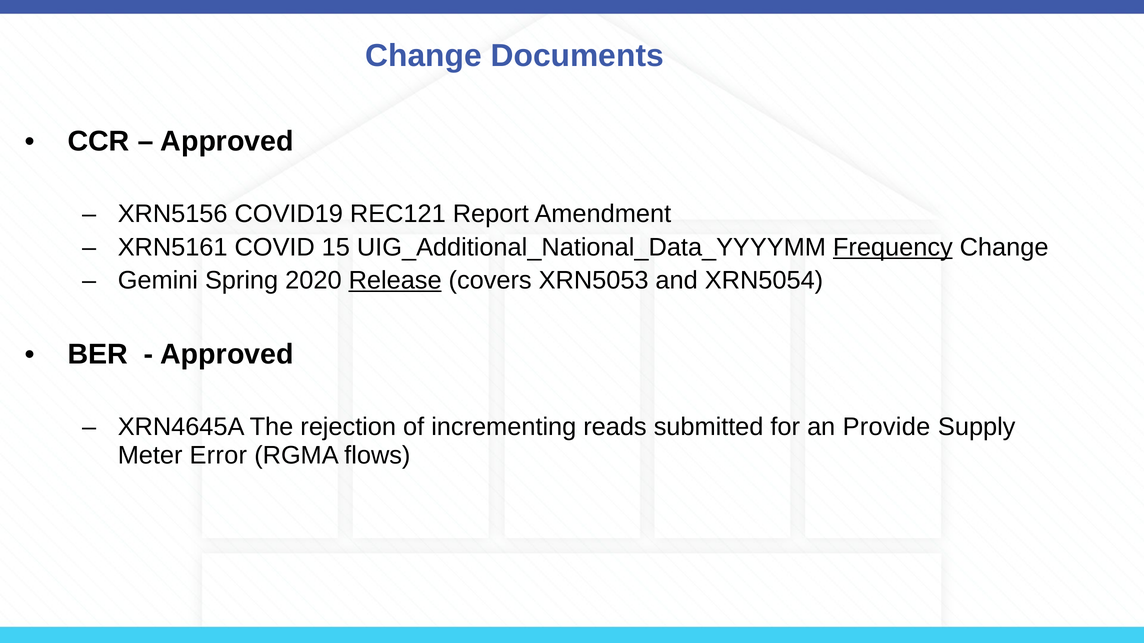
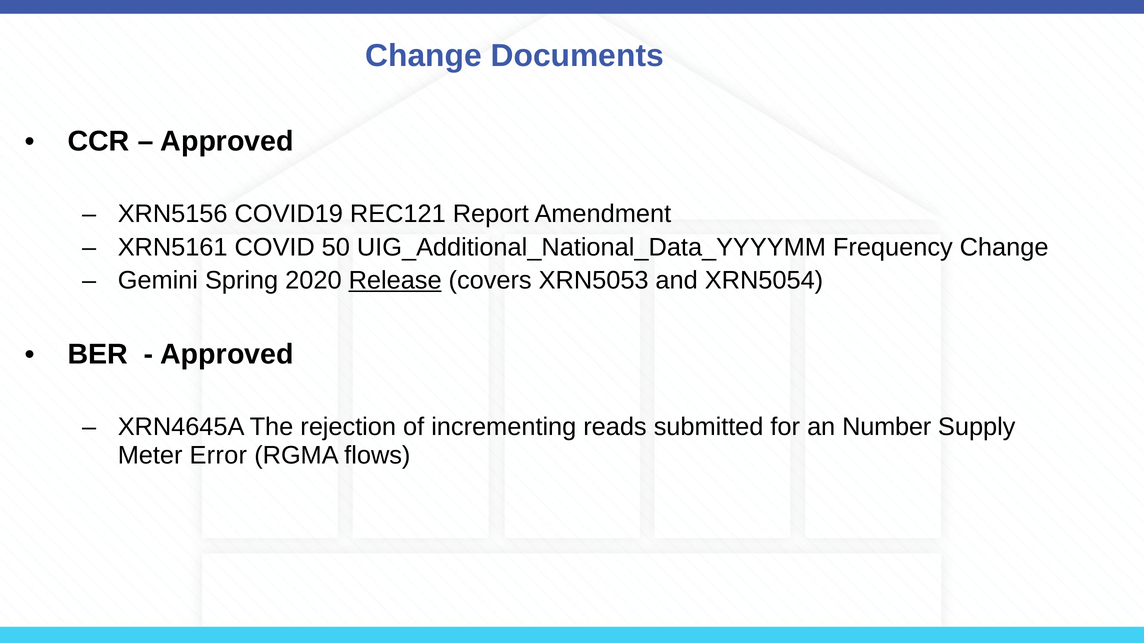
15: 15 -> 50
Frequency underline: present -> none
Provide: Provide -> Number
